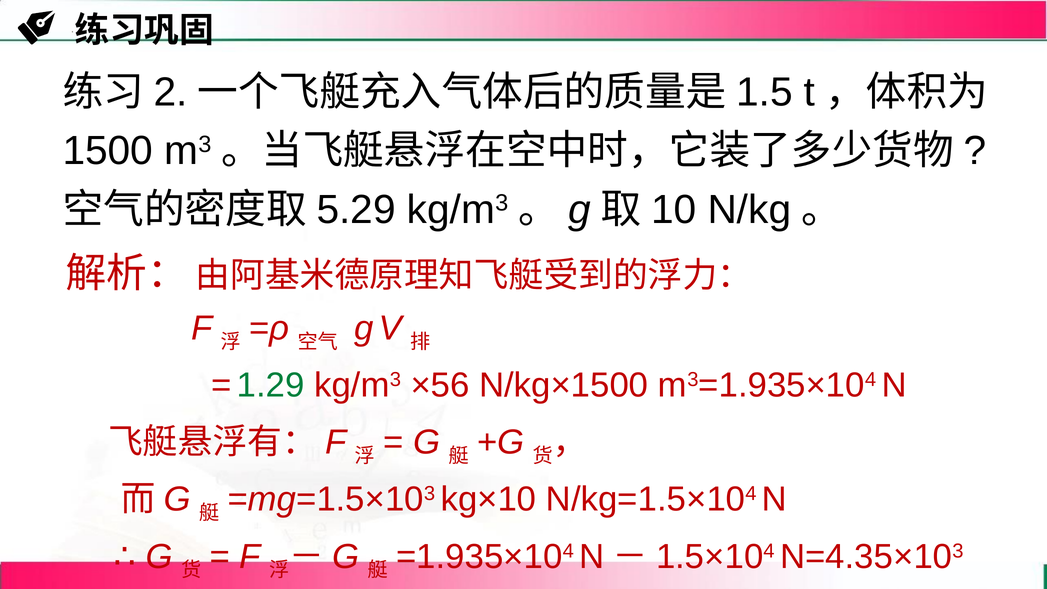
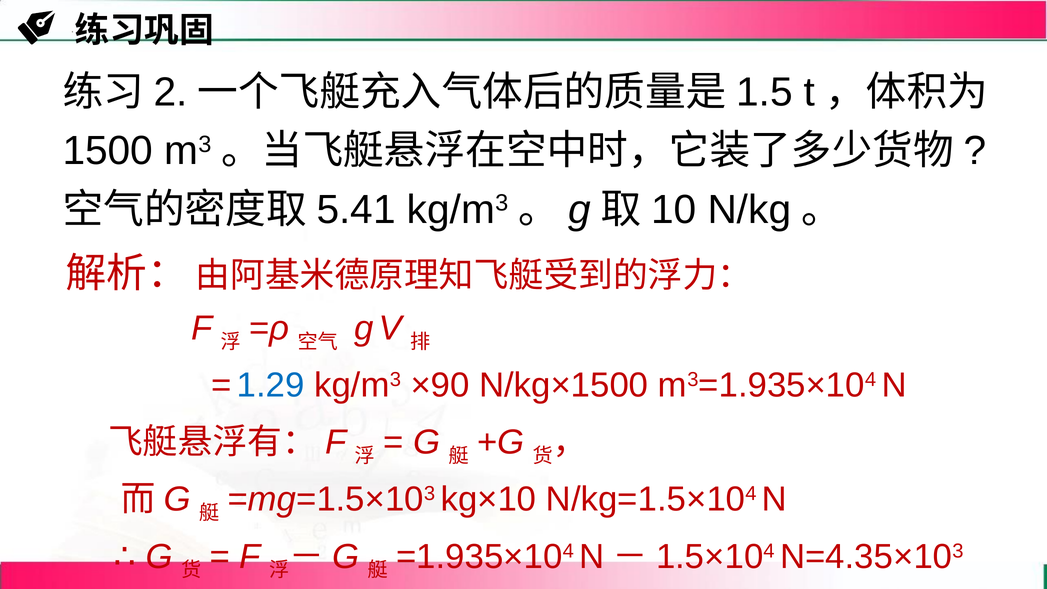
5.29: 5.29 -> 5.41
1.29 colour: green -> blue
×56: ×56 -> ×90
